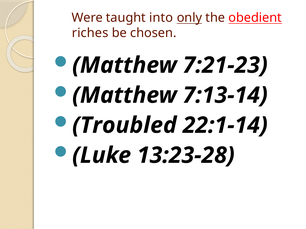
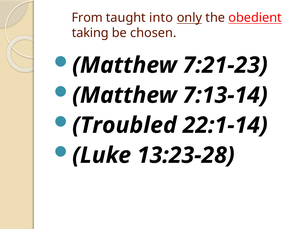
Were: Were -> From
riches: riches -> taking
